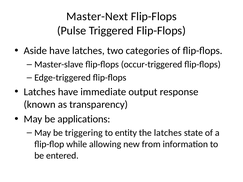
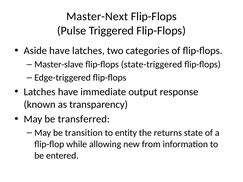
occur-triggered: occur-triggered -> state-triggered
applications: applications -> transferred
triggering: triggering -> transition
the latches: latches -> returns
